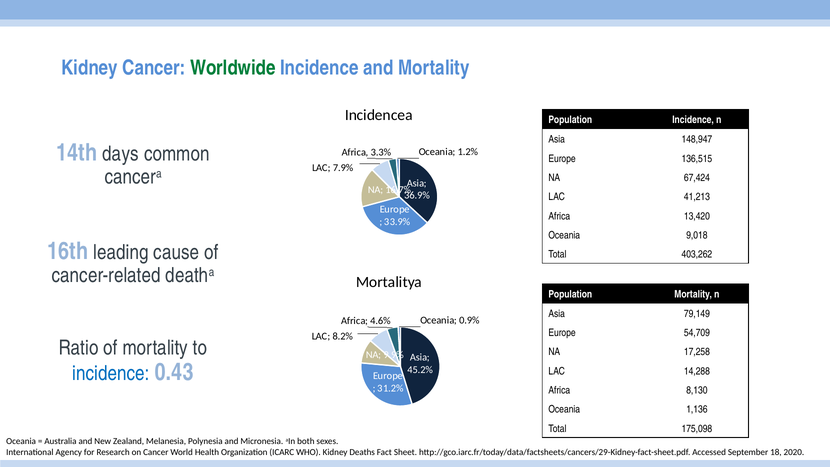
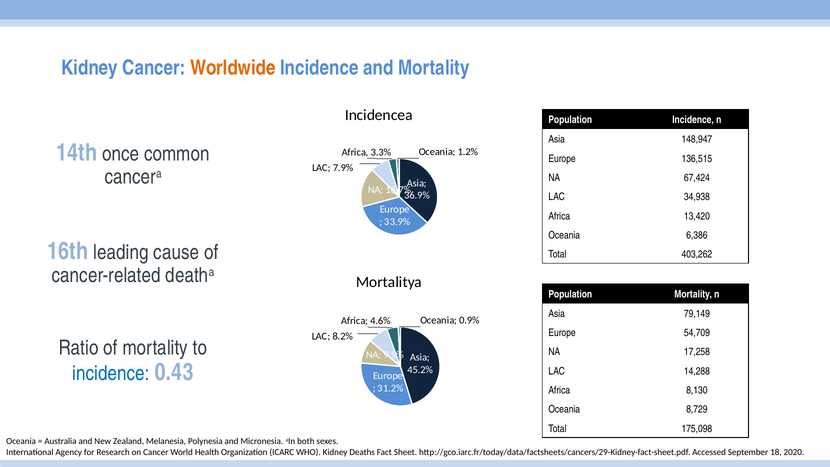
Worldwide colour: green -> orange
days: days -> once
41,213: 41,213 -> 34,938
9,018: 9,018 -> 6,386
1,136: 1,136 -> 8,729
